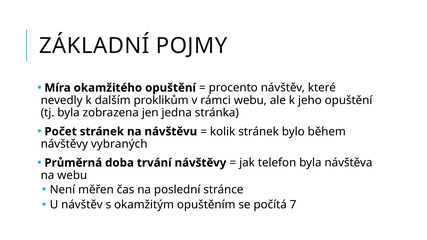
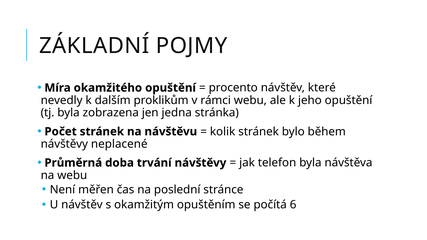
vybraných: vybraných -> neplacené
7: 7 -> 6
